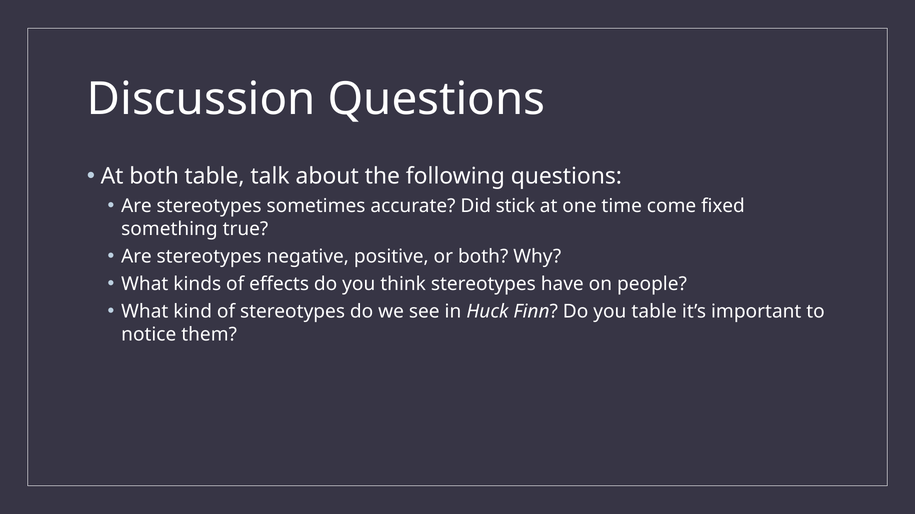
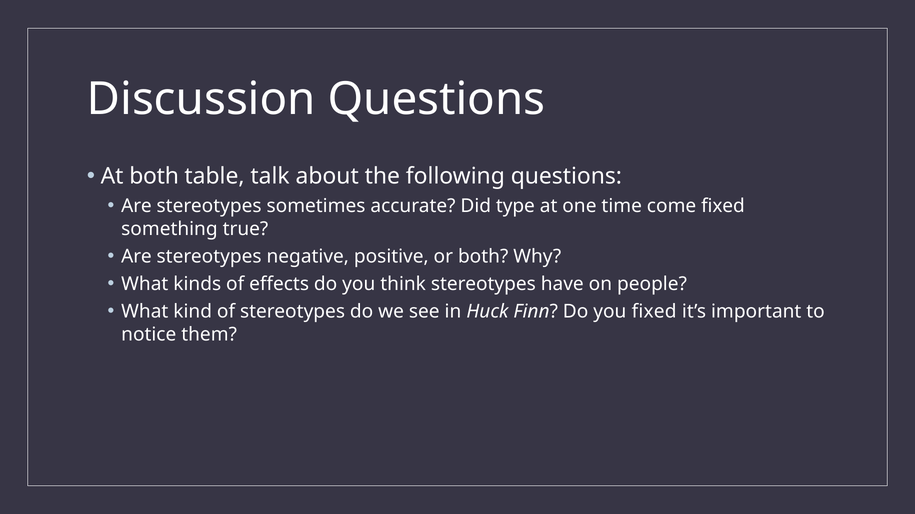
stick: stick -> type
you table: table -> fixed
